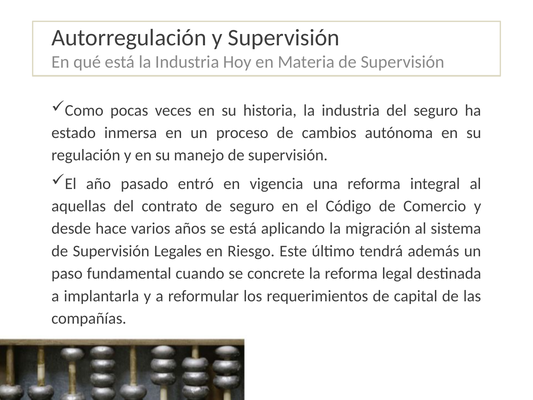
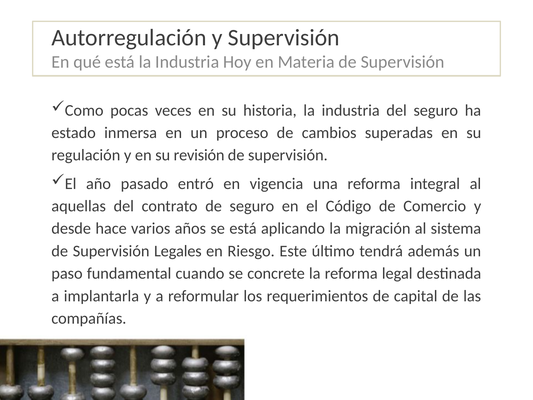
autónoma: autónoma -> superadas
manejo: manejo -> revisión
